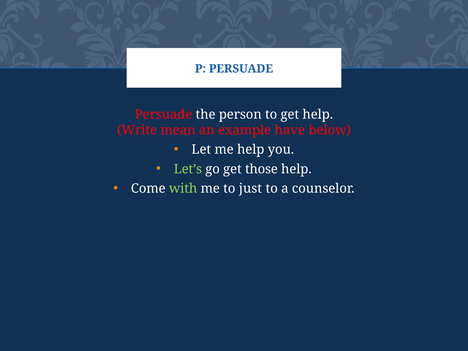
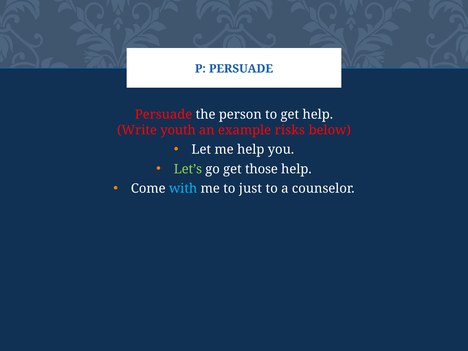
mean: mean -> youth
have: have -> risks
with colour: light green -> light blue
